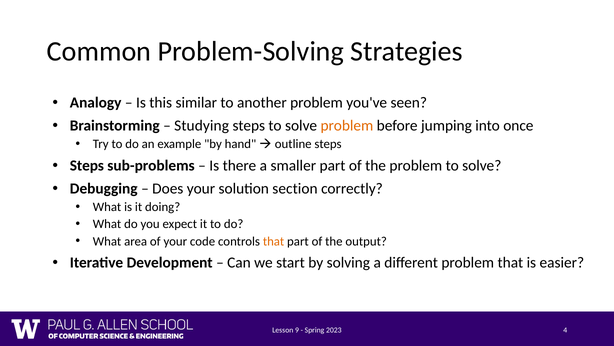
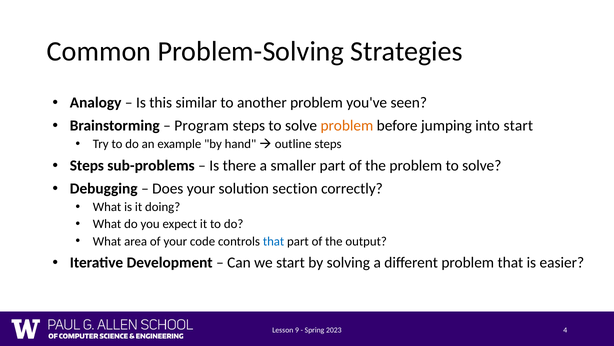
Studying: Studying -> Program
into once: once -> start
that at (274, 241) colour: orange -> blue
